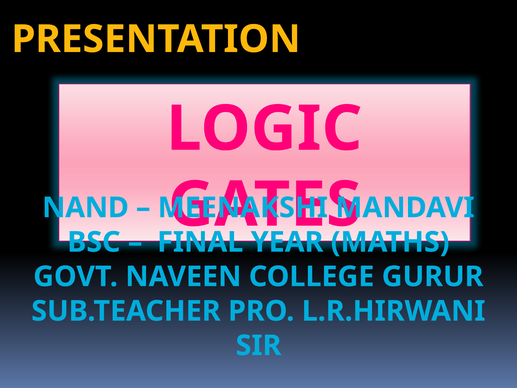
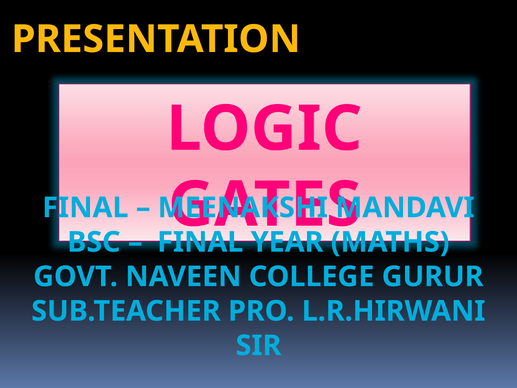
NAND at (85, 208): NAND -> FINAL
